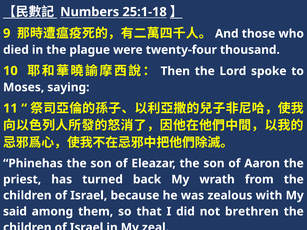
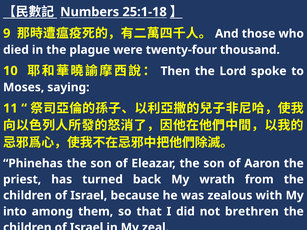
said: said -> into
